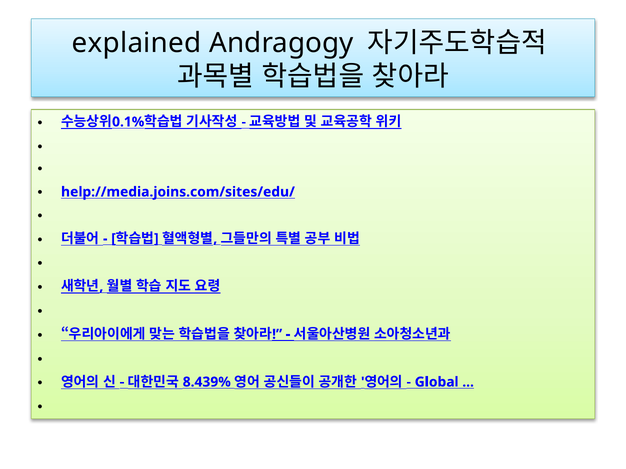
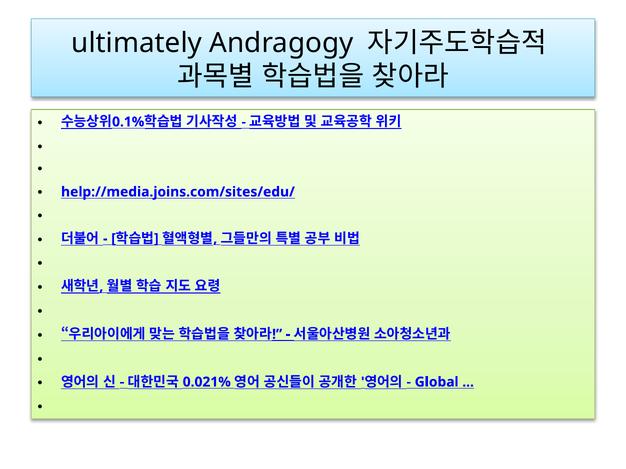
explained: explained -> ultimately
8.439%: 8.439% -> 0.021%
